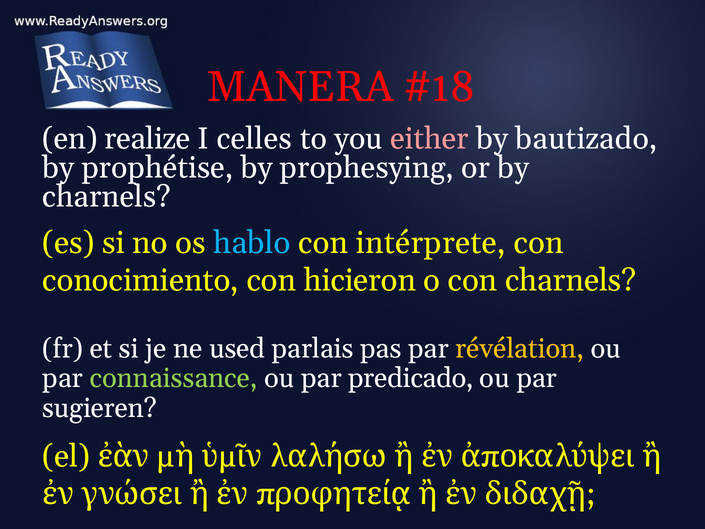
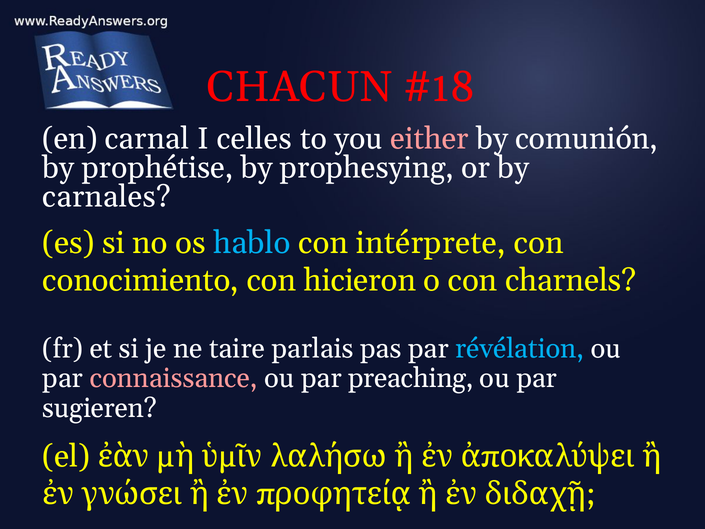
MANERA: MANERA -> CHACUN
realize: realize -> carnal
bautizado: bautizado -> comunión
charnels at (107, 197): charnels -> carnales
used: used -> taire
révélation colour: yellow -> light blue
connaissance colour: light green -> pink
predicado: predicado -> preaching
